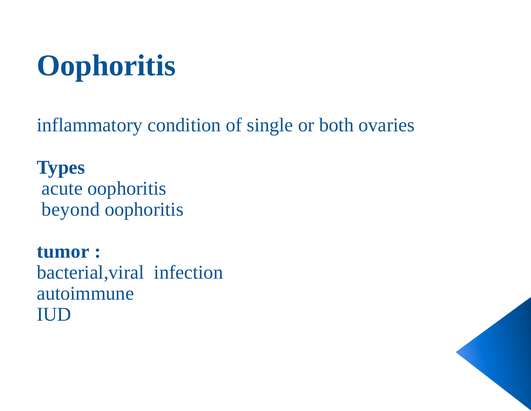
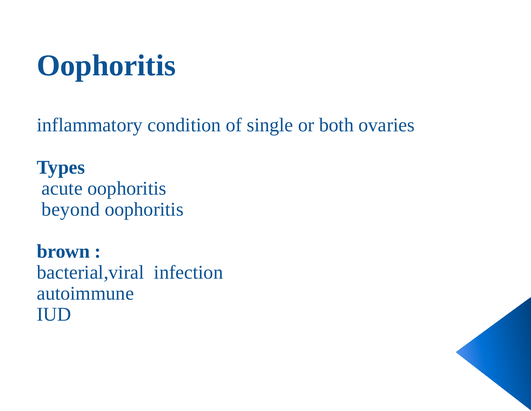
tumor: tumor -> brown
